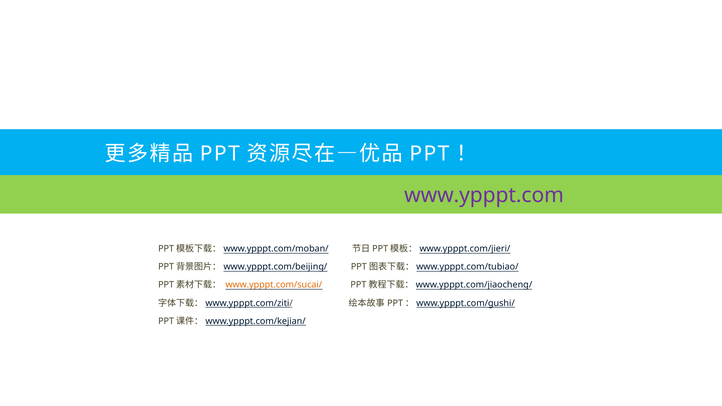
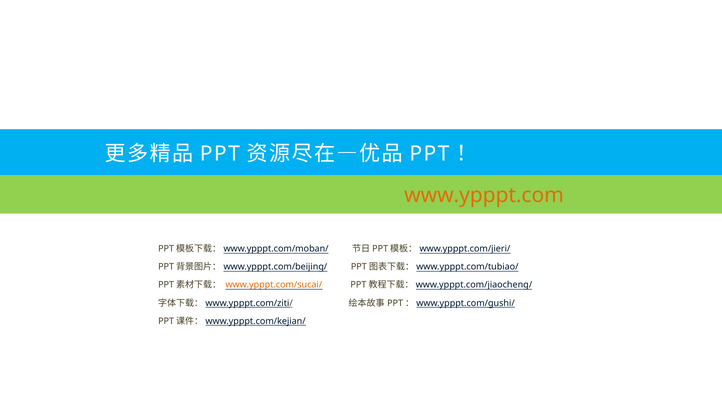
www.ypppt.com colour: purple -> orange
